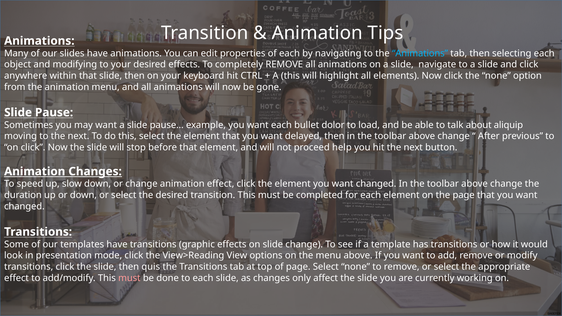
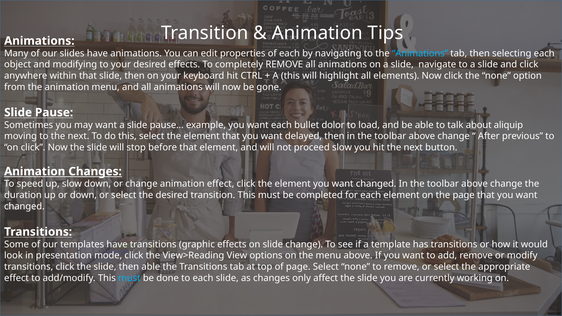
proceed help: help -> slow
then quis: quis -> able
must at (129, 278) colour: pink -> light blue
